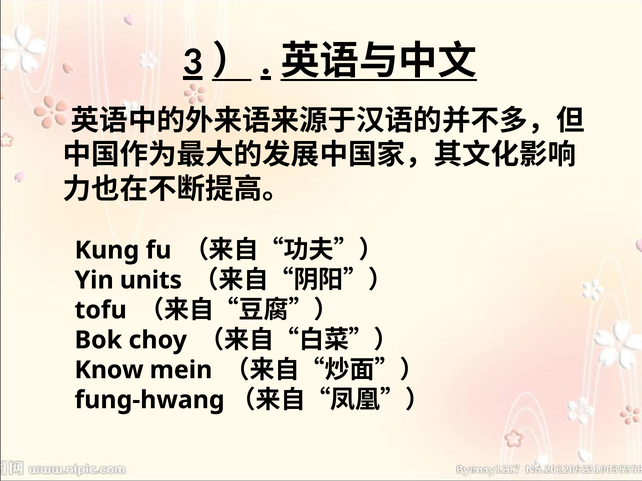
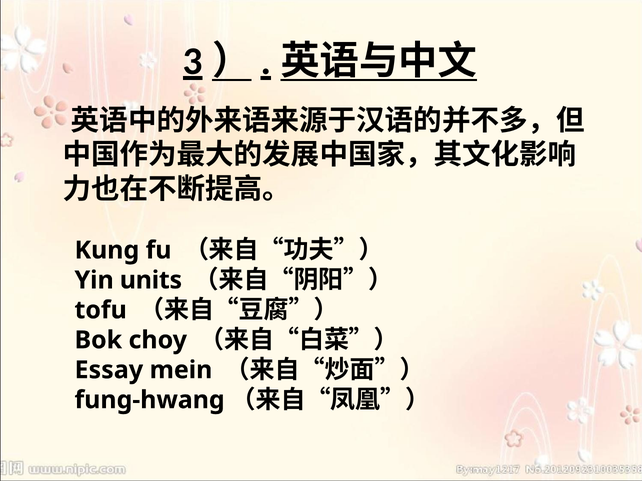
Know: Know -> Essay
